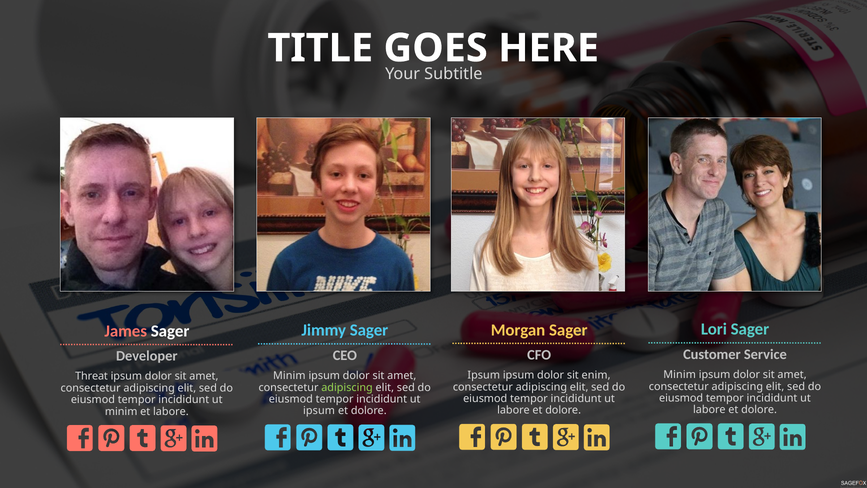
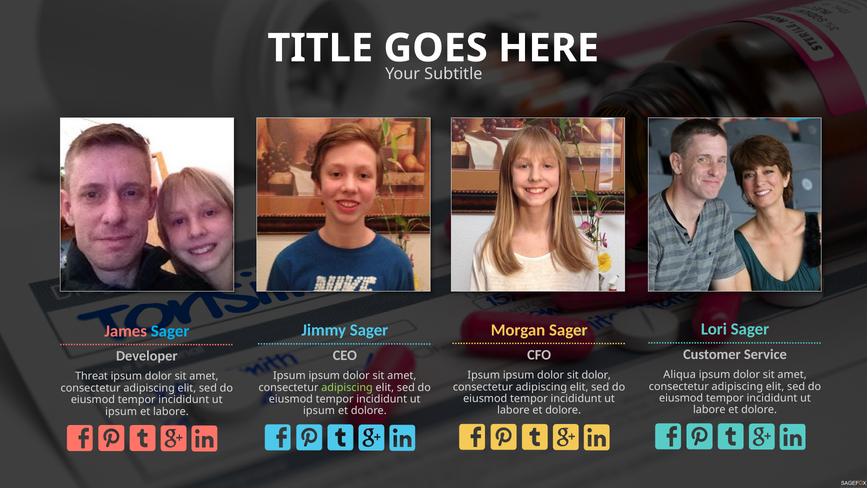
Sager at (170, 331) colour: white -> light blue
Minim at (680, 374): Minim -> Aliqua
sit enim: enim -> dolor
Minim at (289, 375): Minim -> Ipsum
minim at (121, 411): minim -> ipsum
